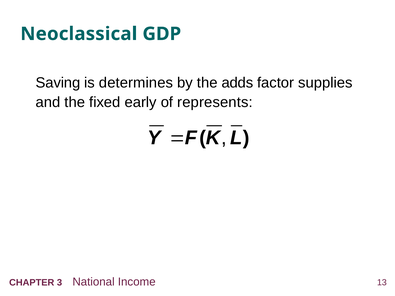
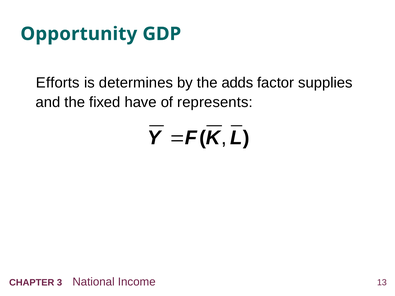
Neoclassical: Neoclassical -> Opportunity
Saving: Saving -> Efforts
early: early -> have
